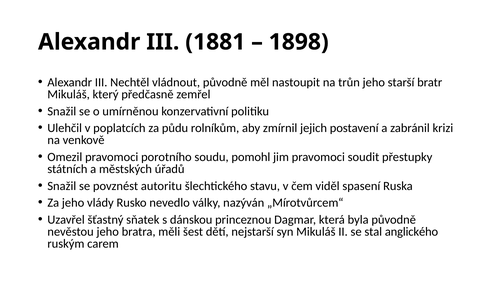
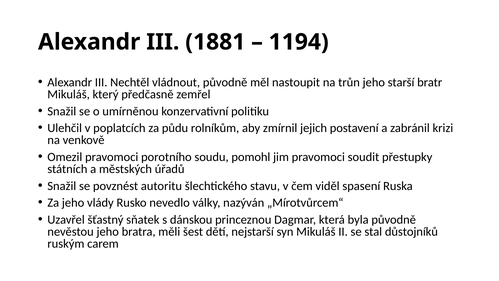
1898: 1898 -> 1194
anglického: anglického -> důstojníků
